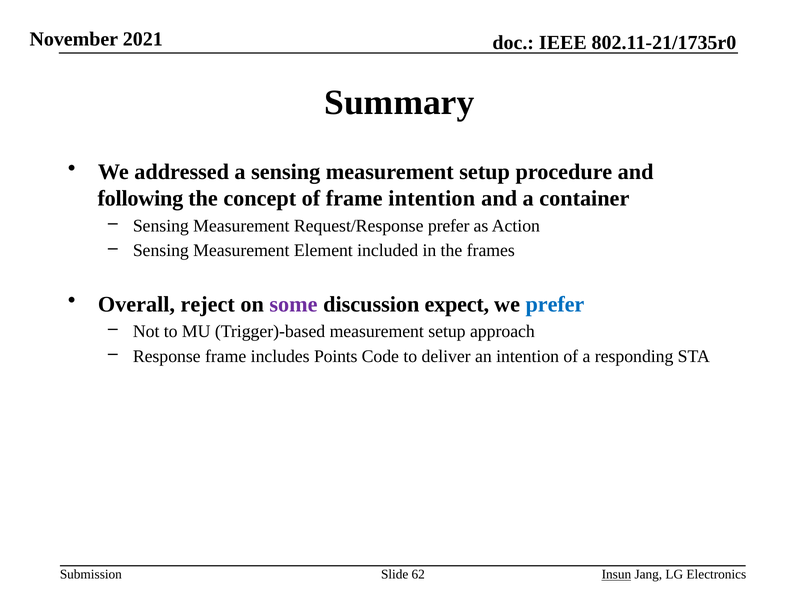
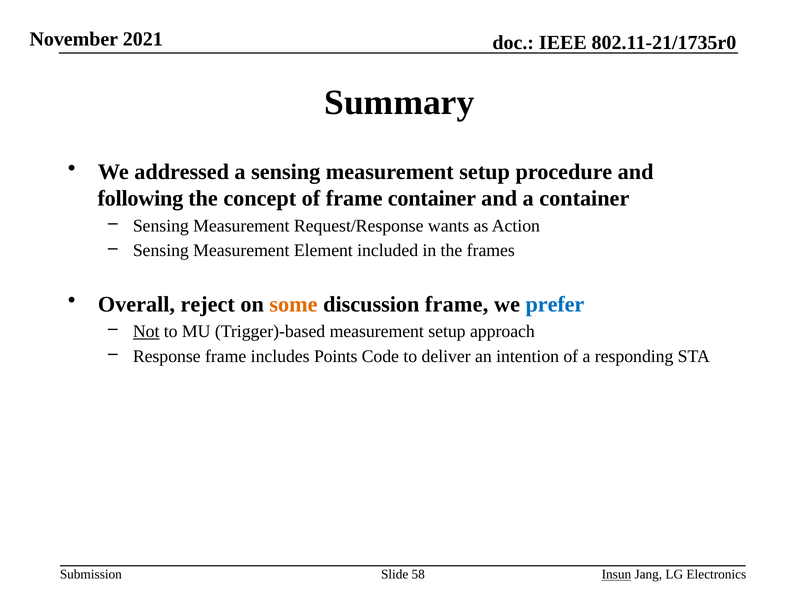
frame intention: intention -> container
Request/Response prefer: prefer -> wants
some colour: purple -> orange
discussion expect: expect -> frame
Not underline: none -> present
62: 62 -> 58
